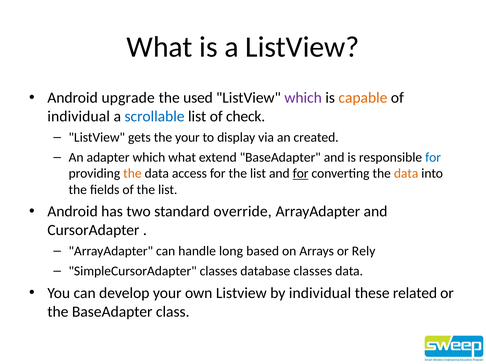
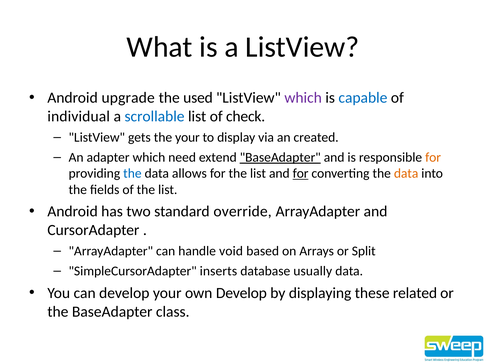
capable colour: orange -> blue
which what: what -> need
BaseAdapter at (280, 158) underline: none -> present
for at (433, 158) colour: blue -> orange
the at (132, 174) colour: orange -> blue
access: access -> allows
long: long -> void
Rely: Rely -> Split
SimpleCursorAdapter classes: classes -> inserts
database classes: classes -> usually
own Listview: Listview -> Develop
by individual: individual -> displaying
